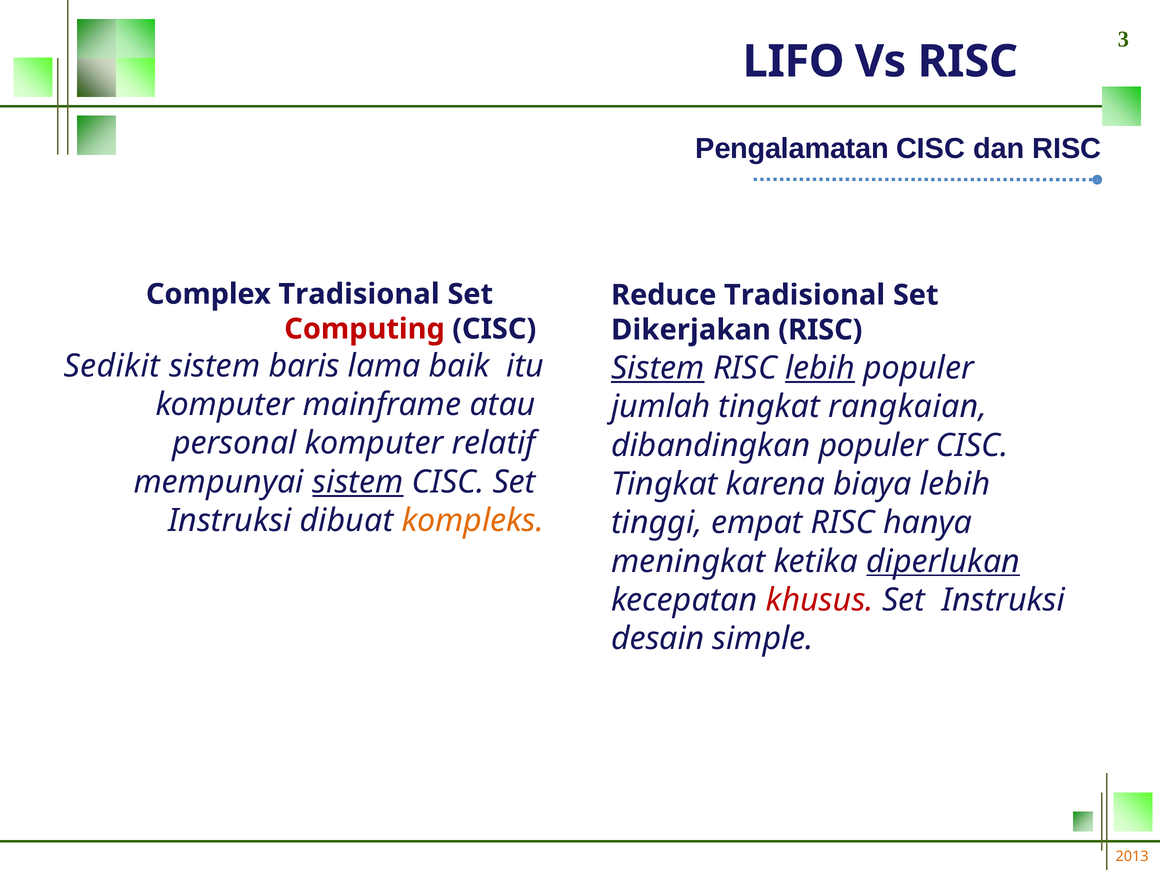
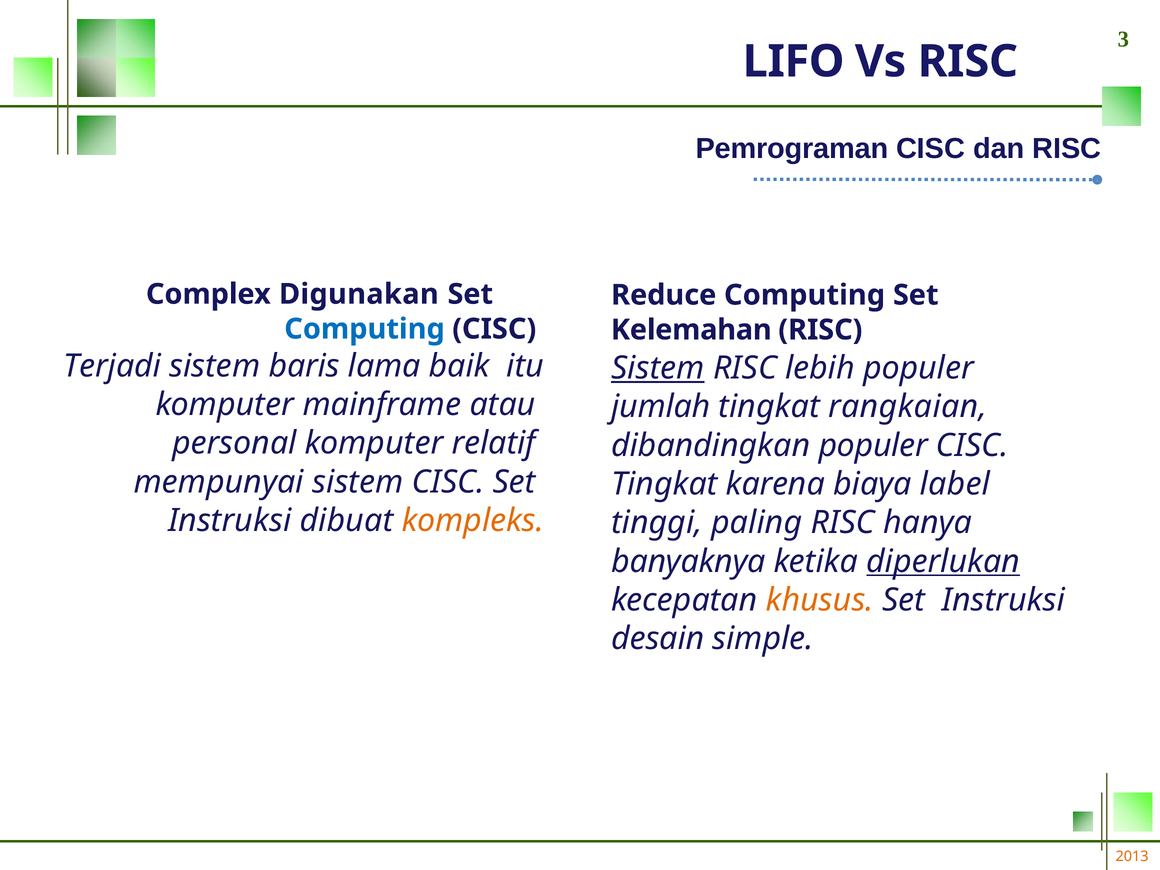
Pengalamatan: Pengalamatan -> Pemrograman
Complex Tradisional: Tradisional -> Digunakan
Reduce Tradisional: Tradisional -> Computing
Computing at (365, 329) colour: red -> blue
Dikerjakan: Dikerjakan -> Kelemahan
Sedikit: Sedikit -> Terjadi
lebih at (820, 368) underline: present -> none
sistem at (358, 482) underline: present -> none
biaya lebih: lebih -> label
empat: empat -> paling
meningkat: meningkat -> banyaknya
khusus colour: red -> orange
